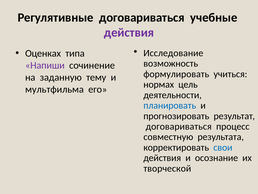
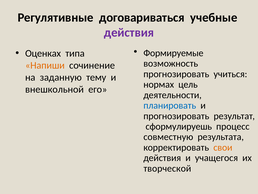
Исследование: Исследование -> Формируемые
Напиши colour: purple -> orange
формулировать at (176, 74): формулировать -> прогнозировать
мультфильма: мультфильма -> внешкольной
договариваться at (179, 126): договариваться -> сформулируешь
свои colour: blue -> orange
осознание: осознание -> учащегося
